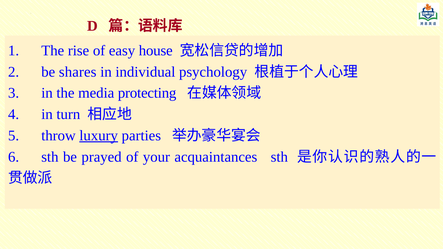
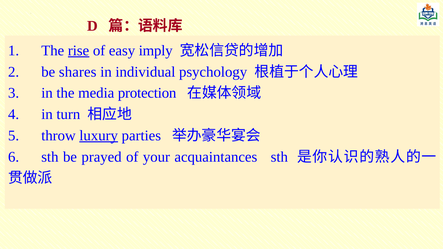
rise underline: none -> present
house: house -> imply
protecting: protecting -> protection
